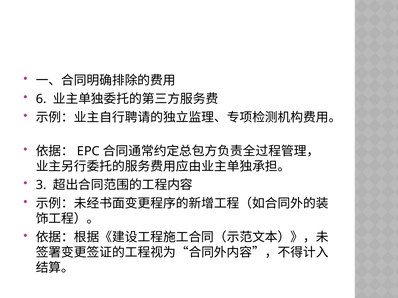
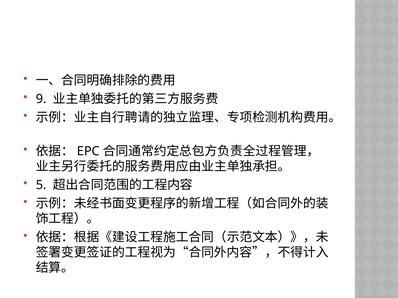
6: 6 -> 9
3: 3 -> 5
